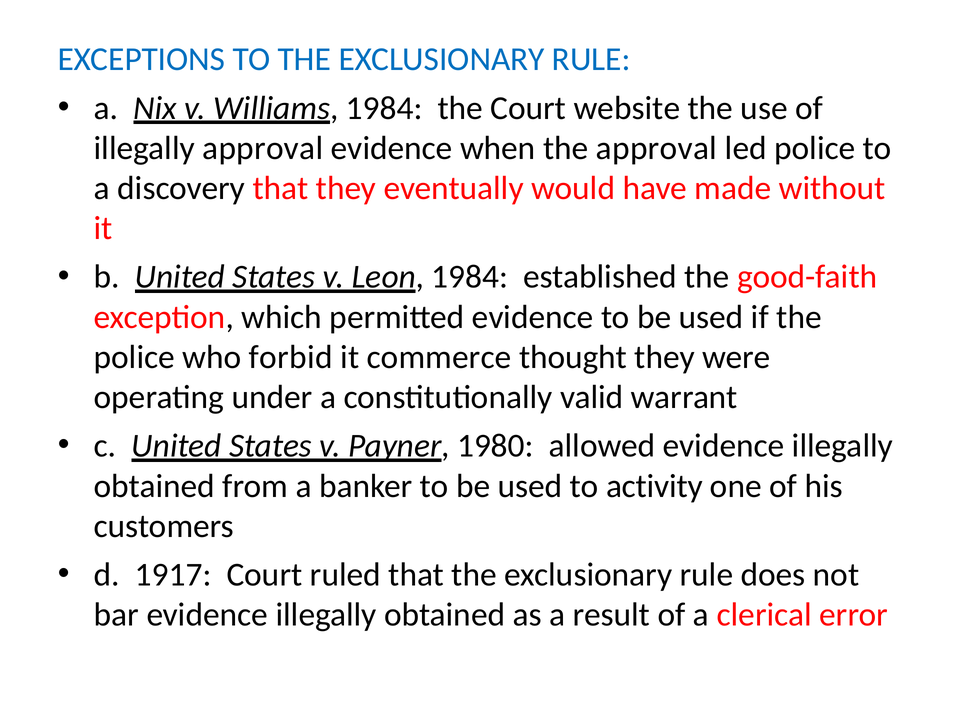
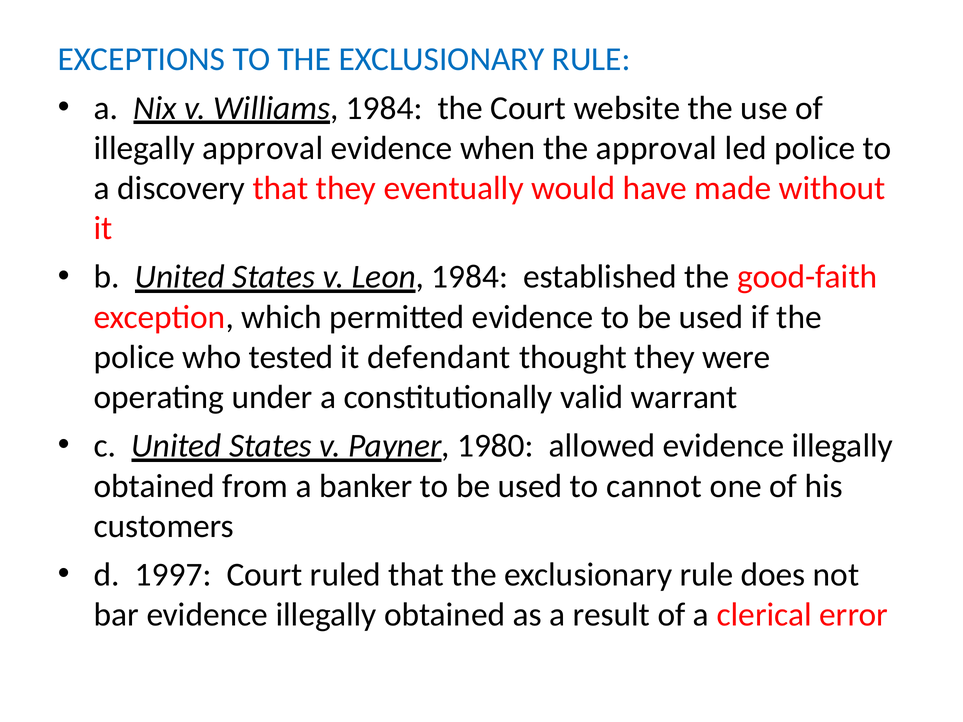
forbid: forbid -> tested
commerce: commerce -> defendant
activity: activity -> cannot
1917: 1917 -> 1997
